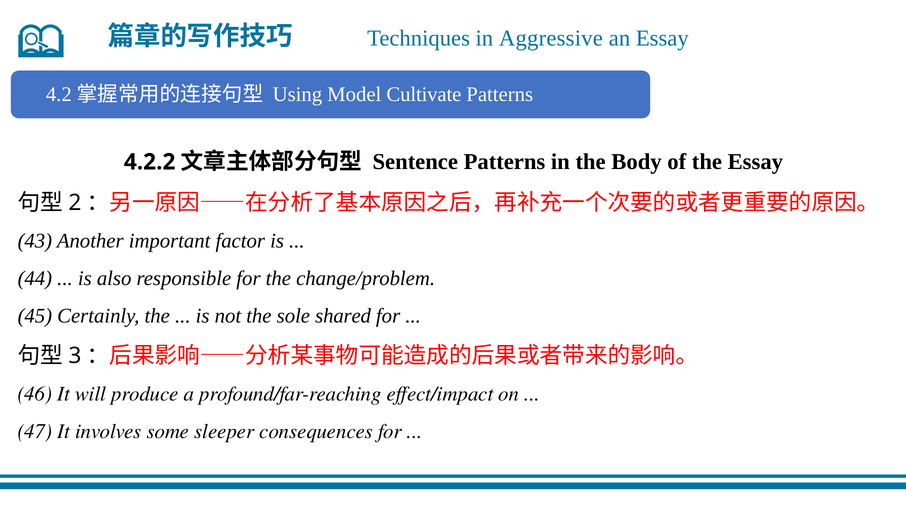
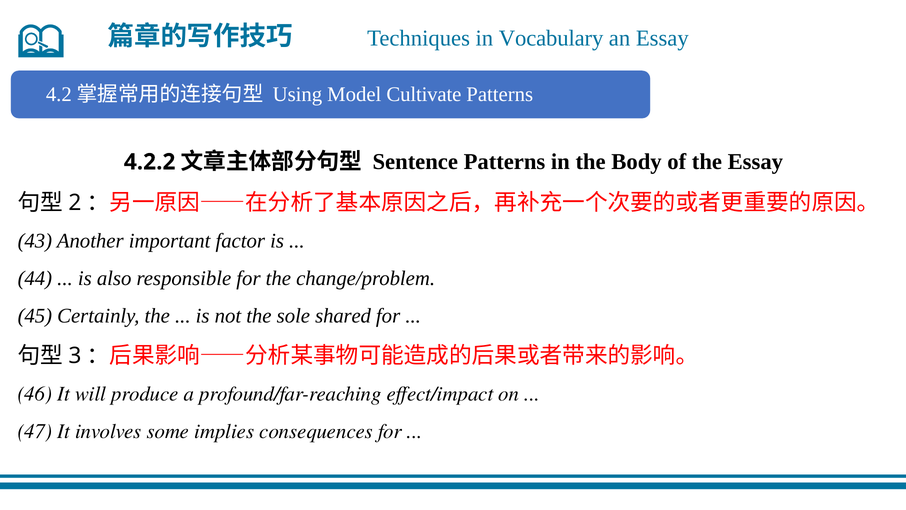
Aggressive: Aggressive -> Vocabulary
sleeper: sleeper -> implies
